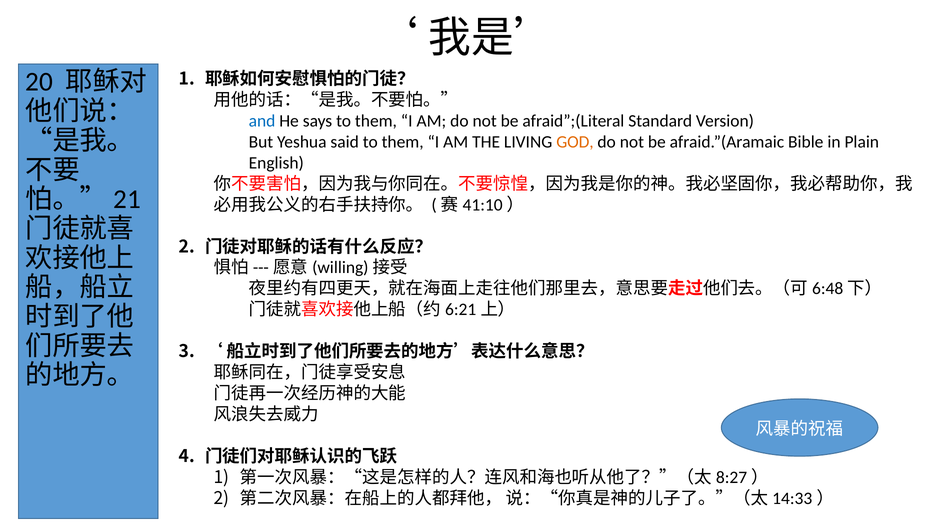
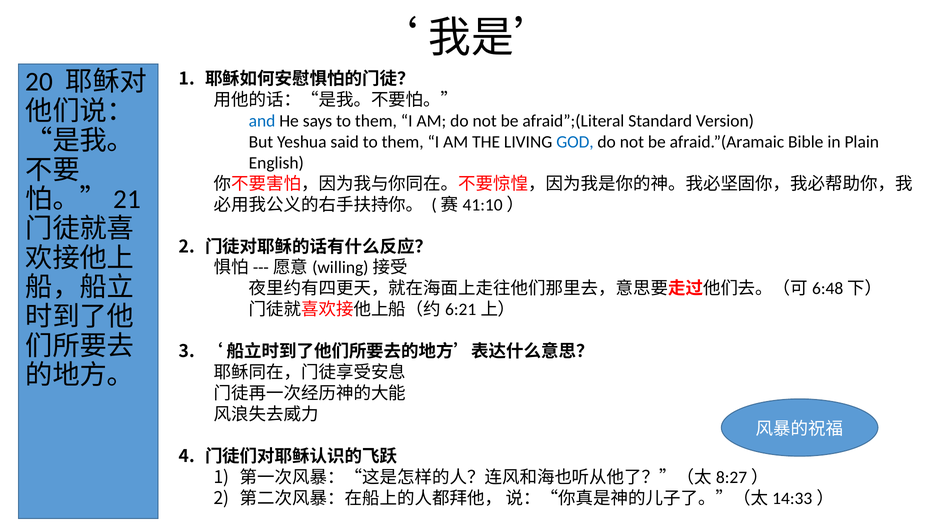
GOD colour: orange -> blue
